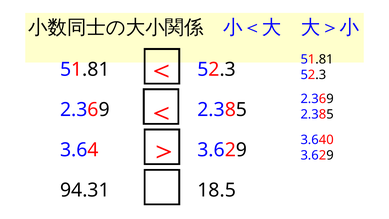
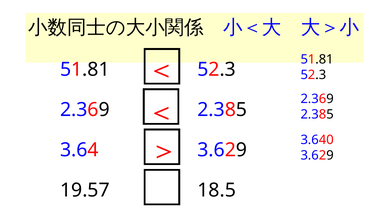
94.31: 94.31 -> 19.57
